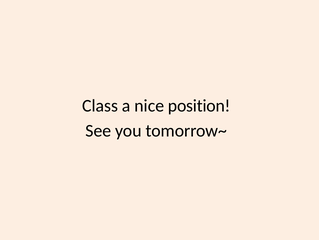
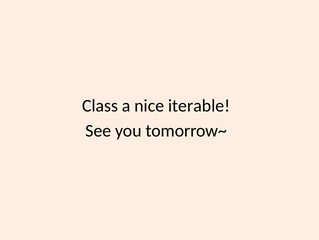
position: position -> iterable
